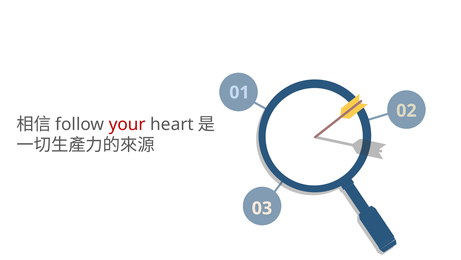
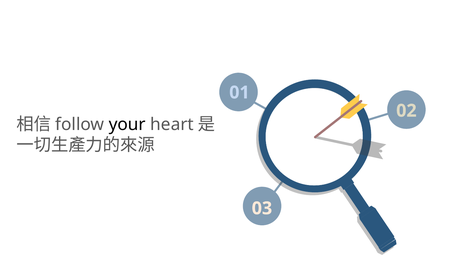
your colour: red -> black
